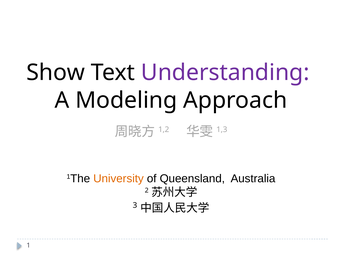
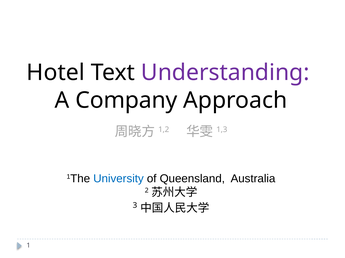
Show: Show -> Hotel
Modeling: Modeling -> Company
University colour: orange -> blue
